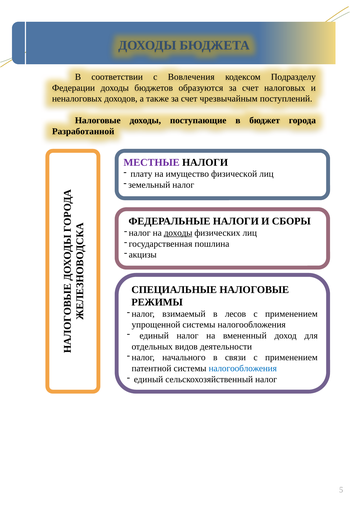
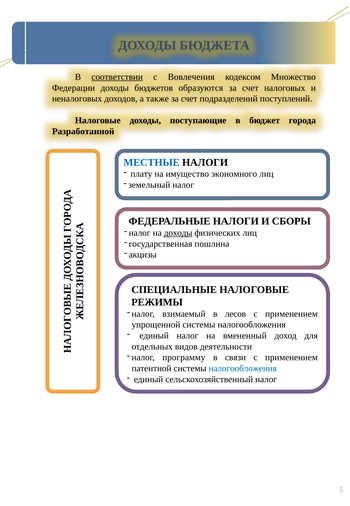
соответствии underline: none -> present
Подразделу: Подразделу -> Множество
чрезвычайным: чрезвычайным -> подразделений
МЕСТНЫЕ colour: purple -> blue
физической: физической -> экономного
начального: начального -> программу
